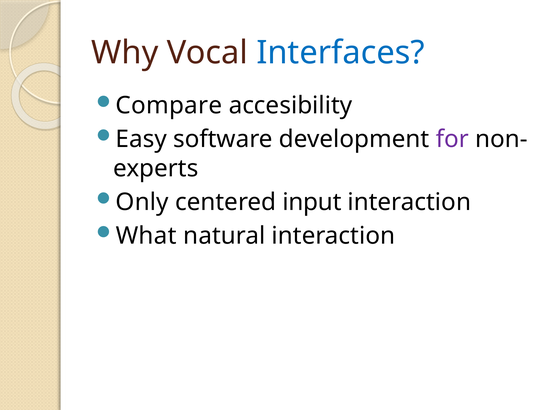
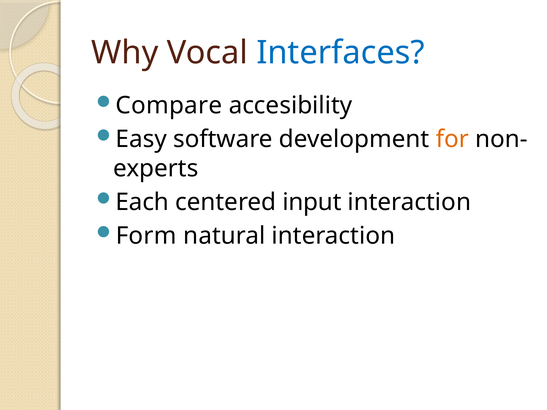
for colour: purple -> orange
Only: Only -> Each
What: What -> Form
